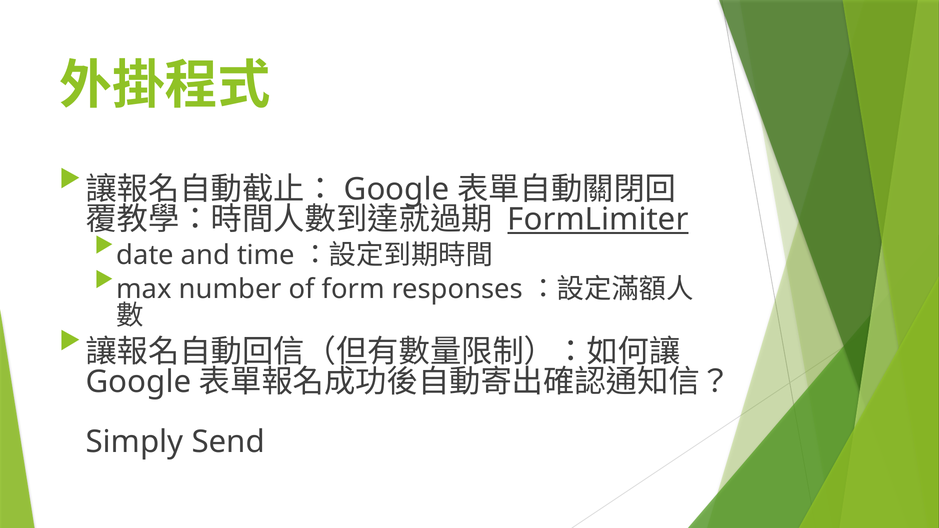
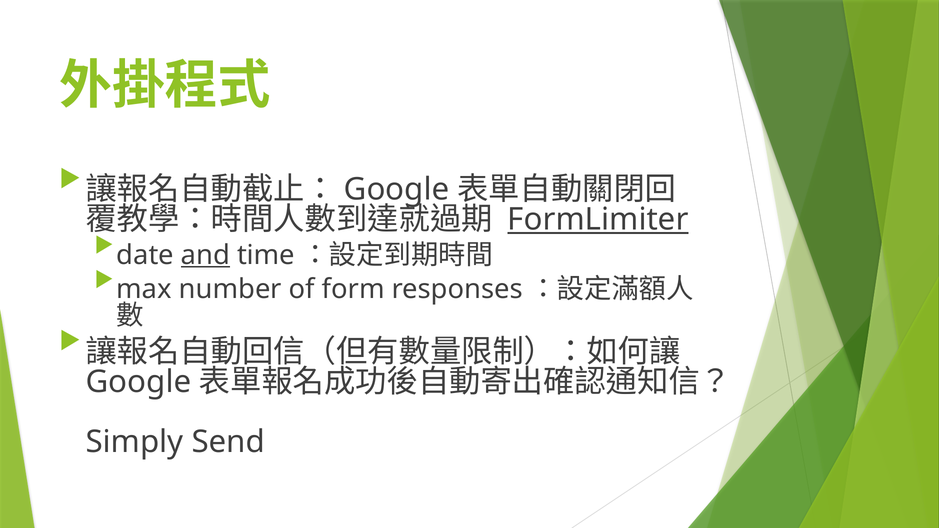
and underline: none -> present
